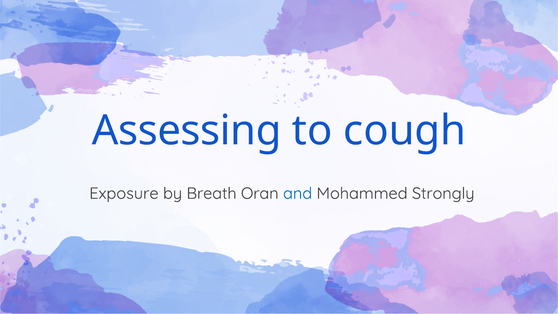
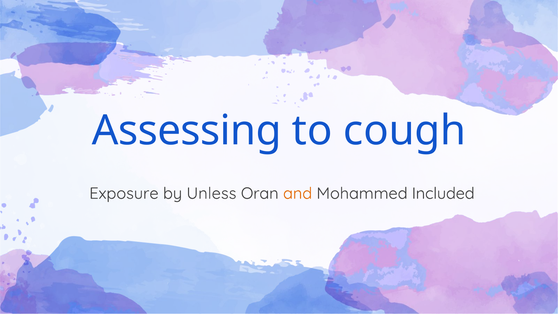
Breath: Breath -> Unless
and colour: blue -> orange
Strongly: Strongly -> Included
